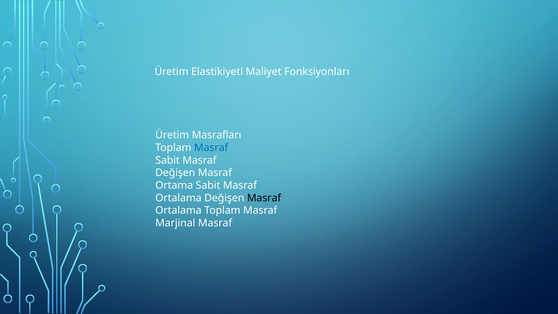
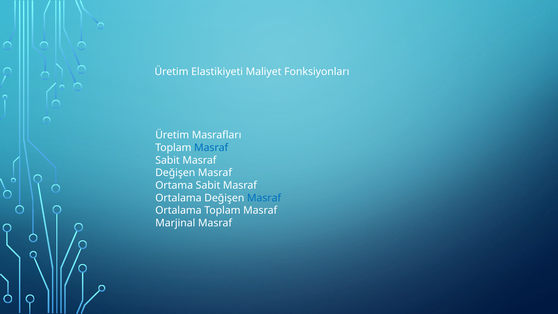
Masraf at (264, 198) colour: black -> blue
